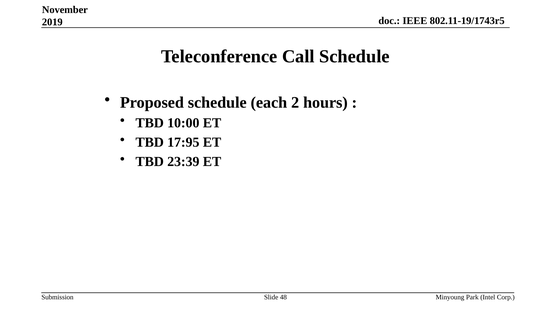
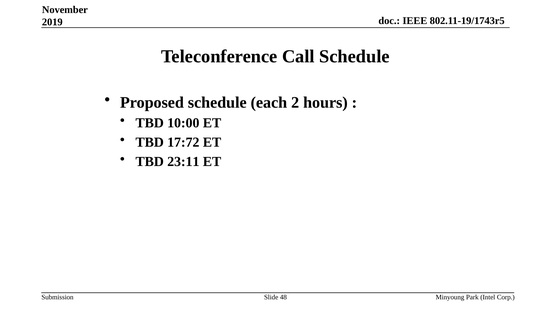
17:95: 17:95 -> 17:72
23:39: 23:39 -> 23:11
